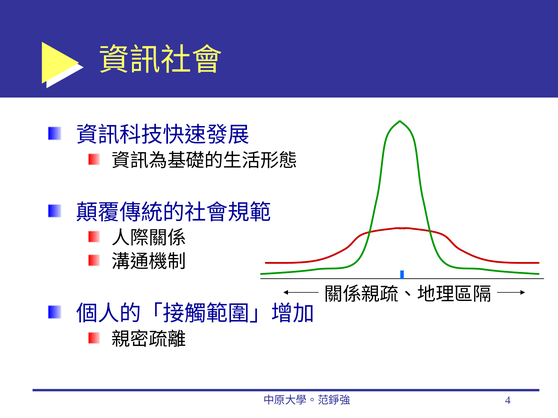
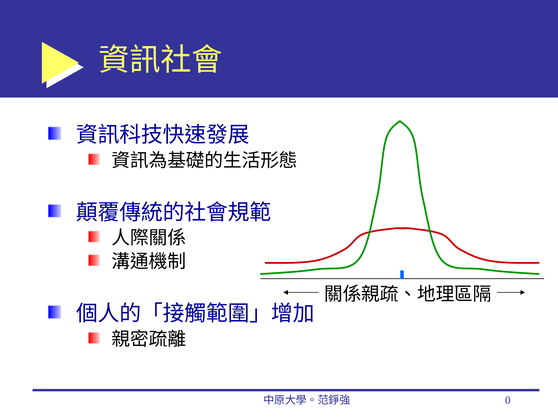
4: 4 -> 0
